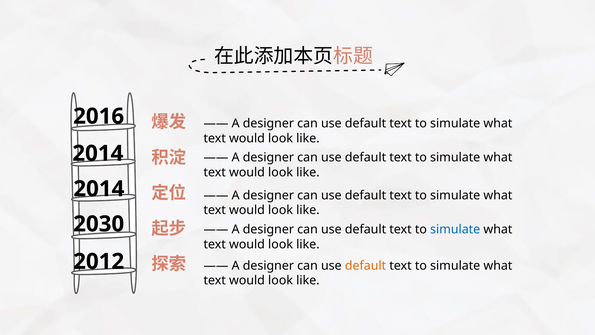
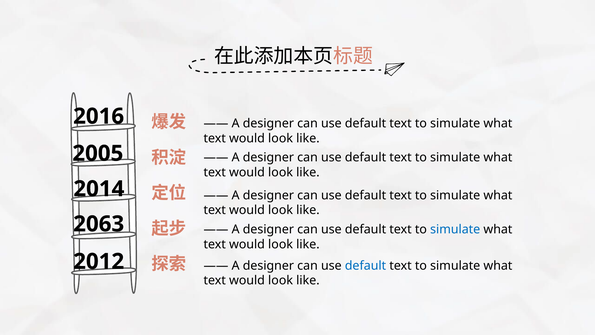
2014 at (98, 153): 2014 -> 2005
2030: 2030 -> 2063
default at (365, 265) colour: orange -> blue
